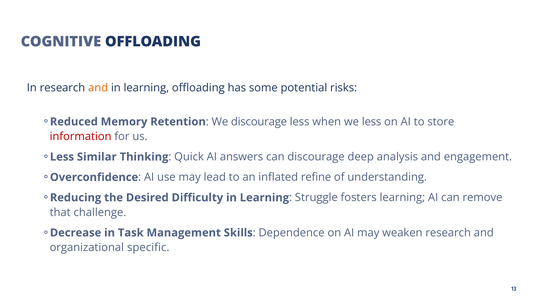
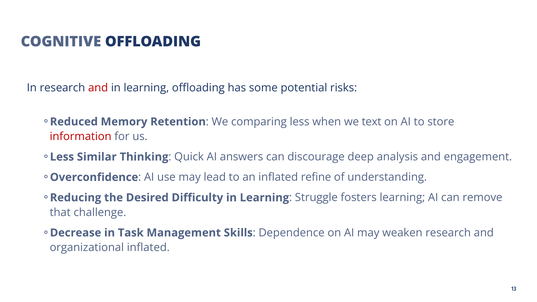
and at (98, 88) colour: orange -> red
We discourage: discourage -> comparing
we less: less -> text
organizational specific: specific -> inflated
